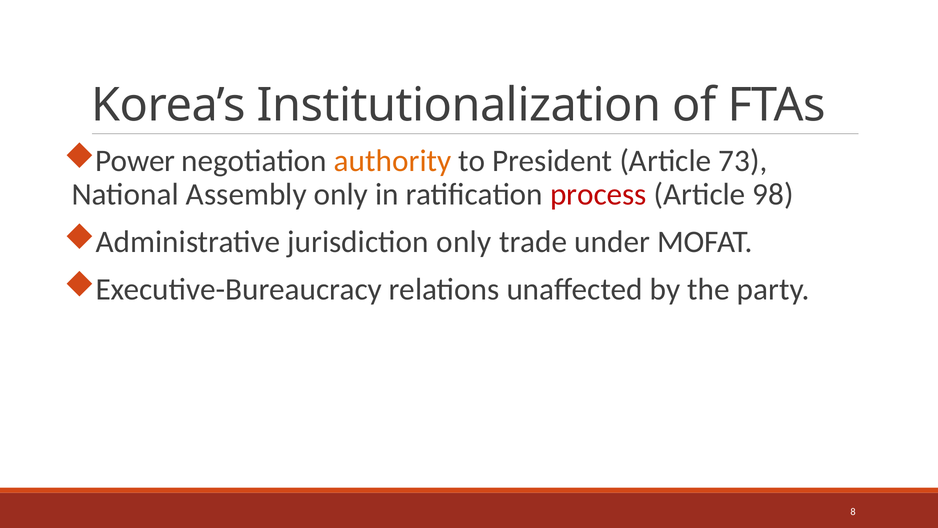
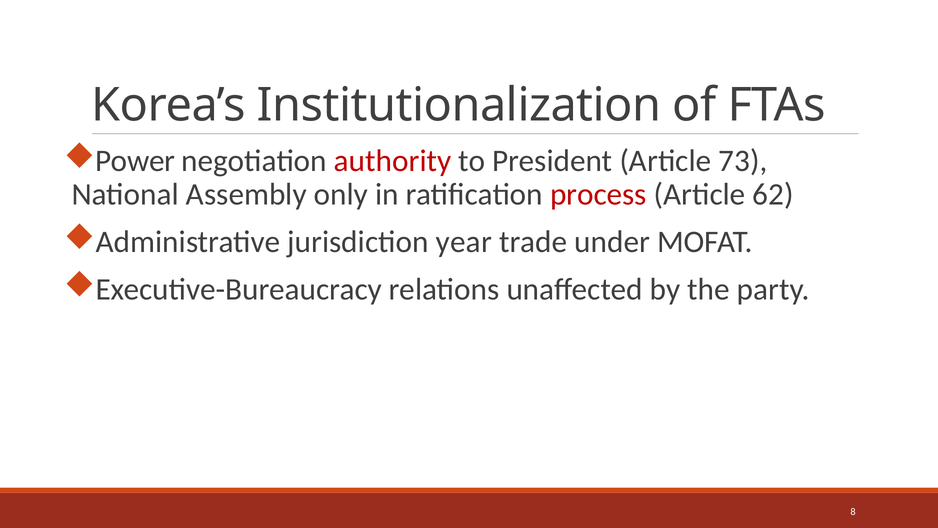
authority colour: orange -> red
98: 98 -> 62
jurisdiction only: only -> year
